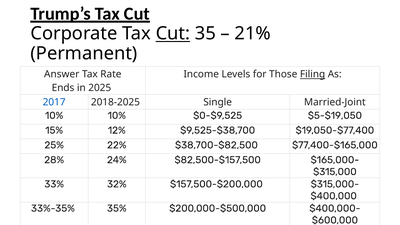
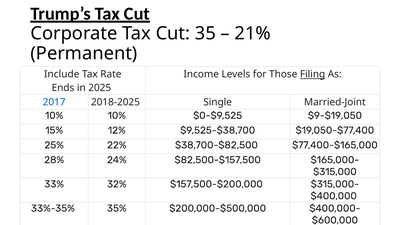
Cut at (173, 34) underline: present -> none
Answer: Answer -> Include
$5-$19,050: $5-$19,050 -> $9-$19,050
